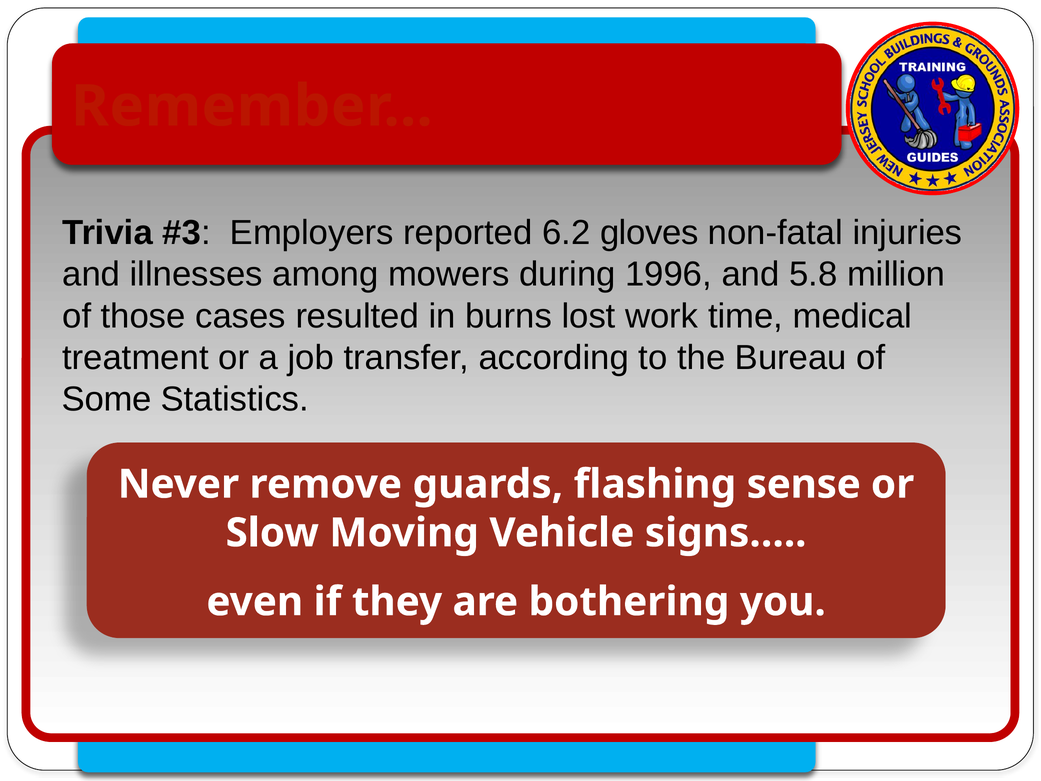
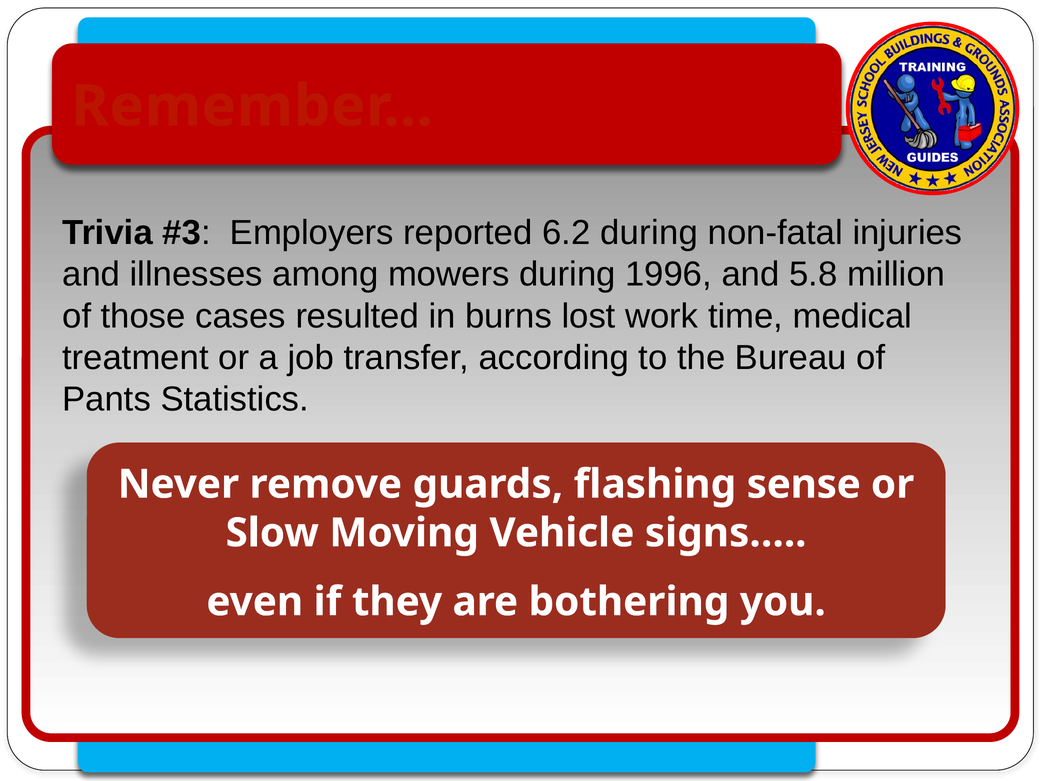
gloves at (649, 233): gloves -> during
Some: Some -> Pants
